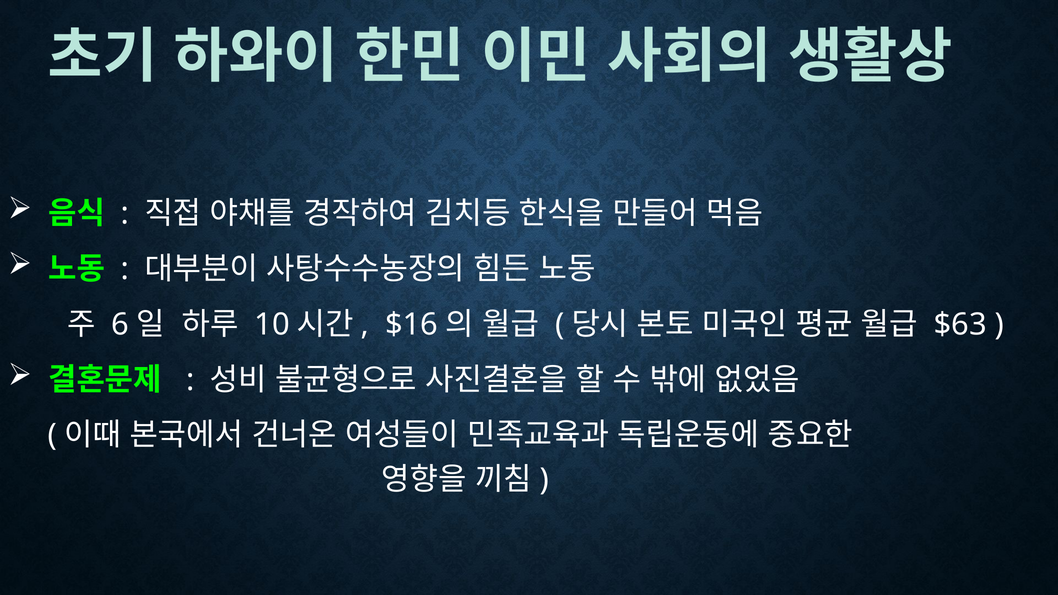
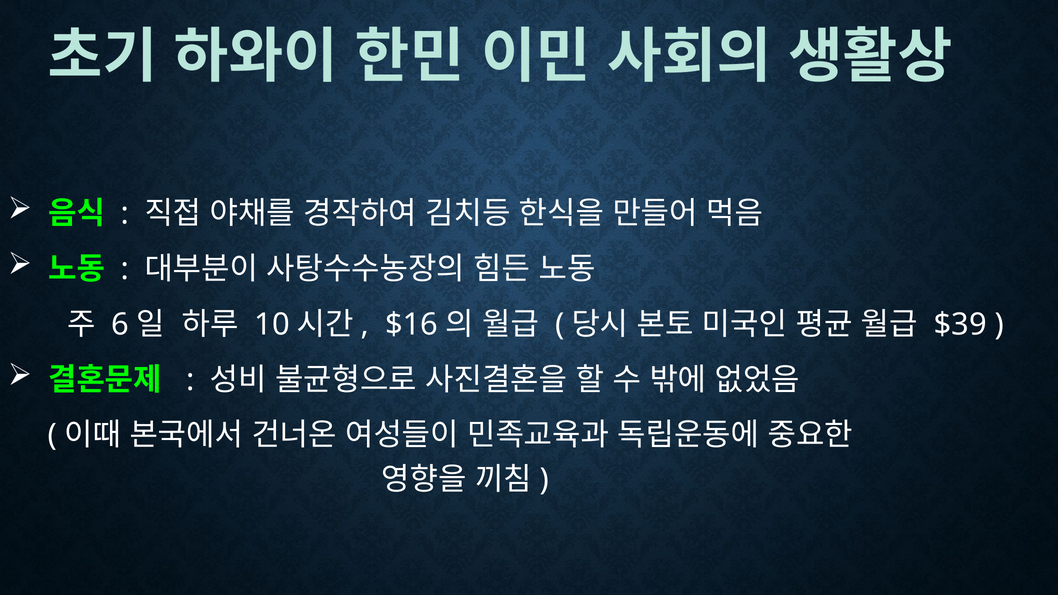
$63: $63 -> $39
